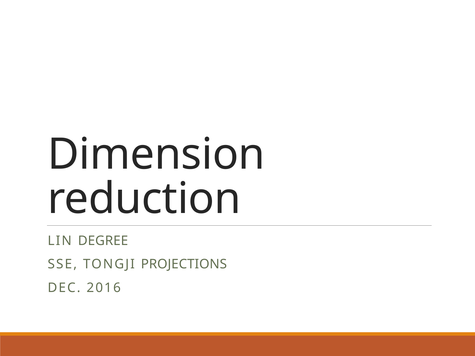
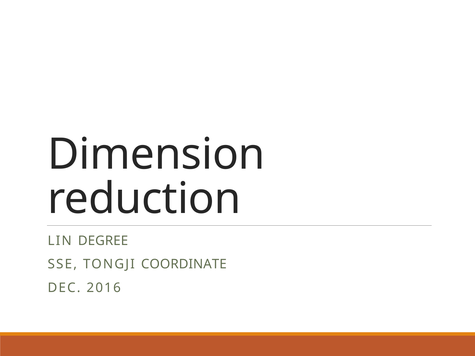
PROJECTIONS: PROJECTIONS -> COORDINATE
